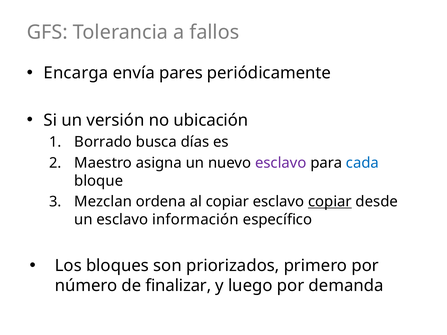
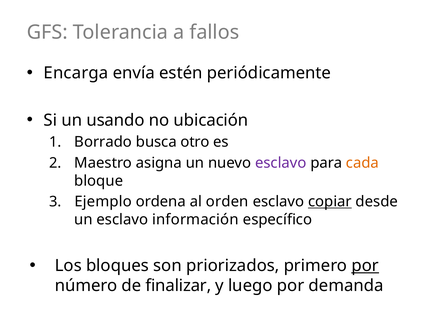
pares: pares -> estén
versión: versión -> usando
días: días -> otro
cada colour: blue -> orange
Mezclan: Mezclan -> Ejemplo
al copiar: copiar -> orden
por at (365, 266) underline: none -> present
